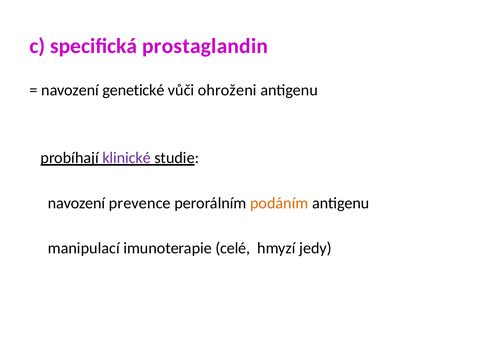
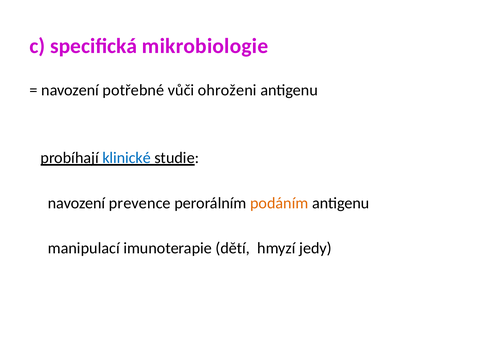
prostaglandin: prostaglandin -> mikrobiologie
genetické: genetické -> potřebné
klinické colour: purple -> blue
celé: celé -> dětí
